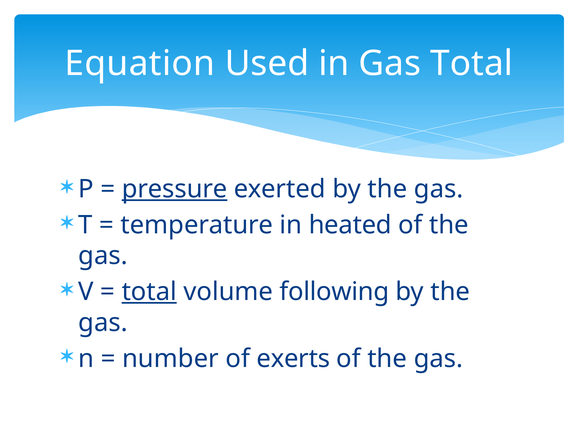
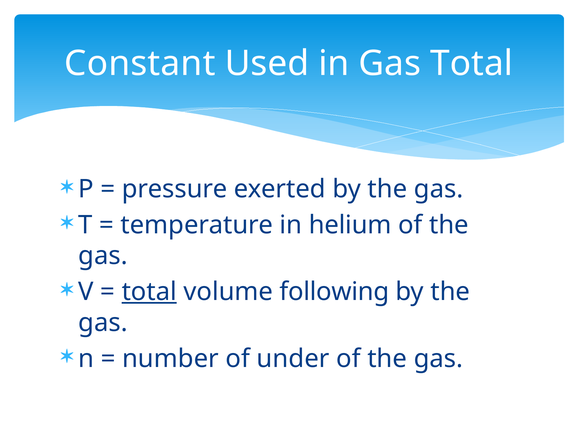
Equation: Equation -> Constant
pressure underline: present -> none
heated: heated -> helium
exerts: exerts -> under
